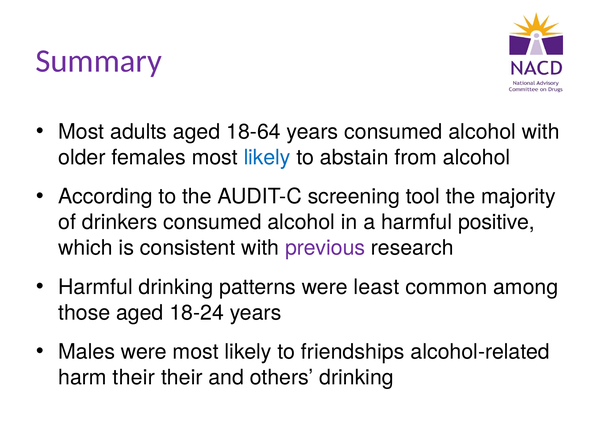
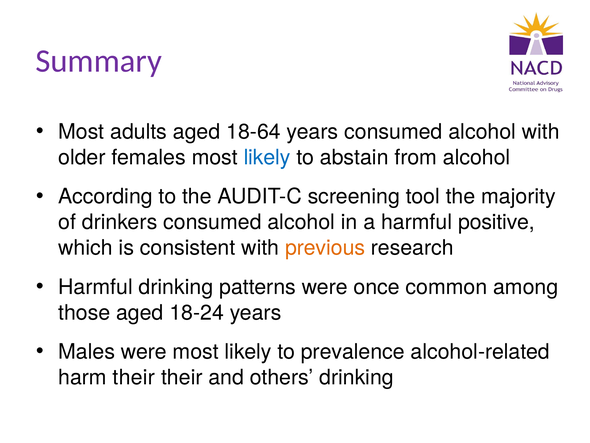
previous colour: purple -> orange
least: least -> once
friendships: friendships -> prevalence
